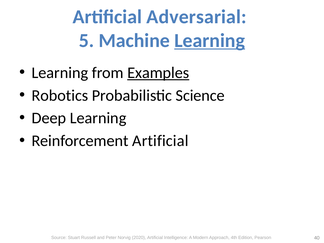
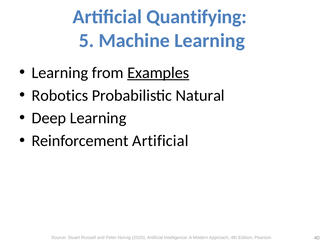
Adversarial: Adversarial -> Quantifying
Learning at (210, 41) underline: present -> none
Science: Science -> Natural
